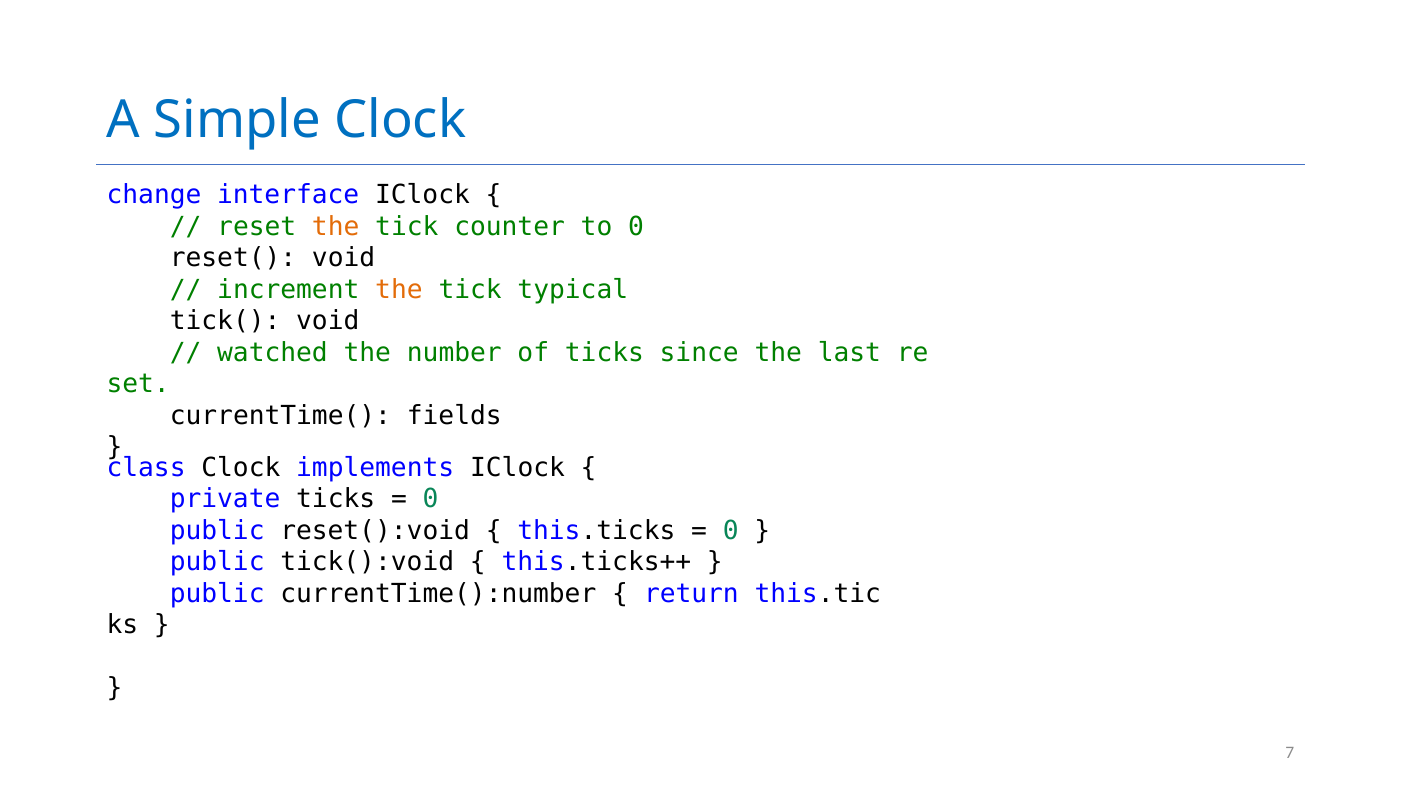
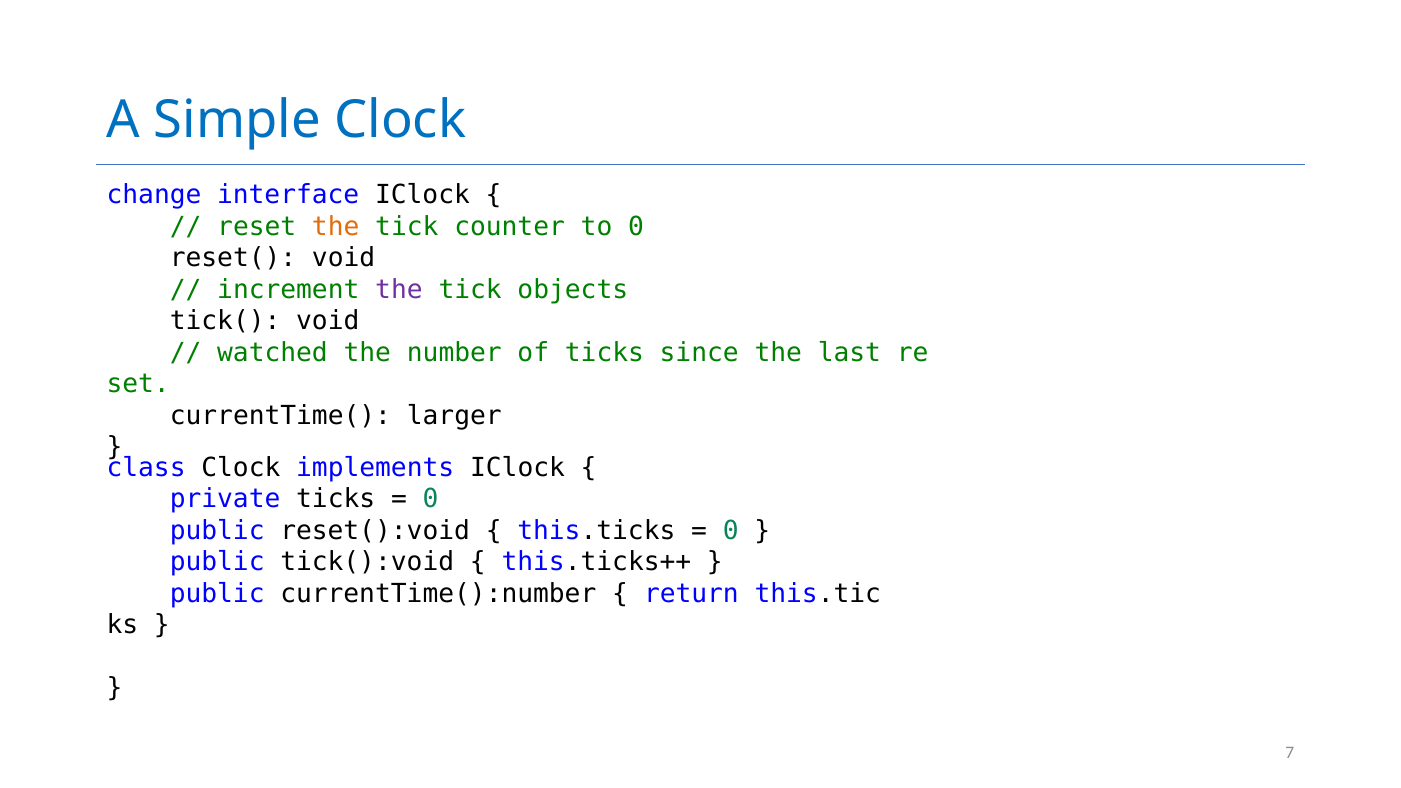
the at (399, 290) colour: orange -> purple
typical: typical -> objects
fields: fields -> larger
